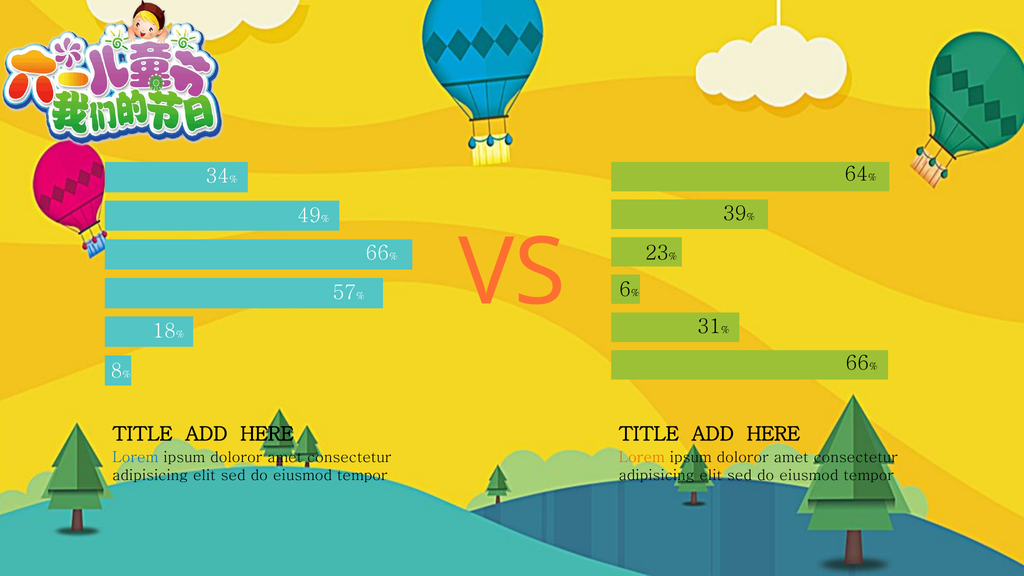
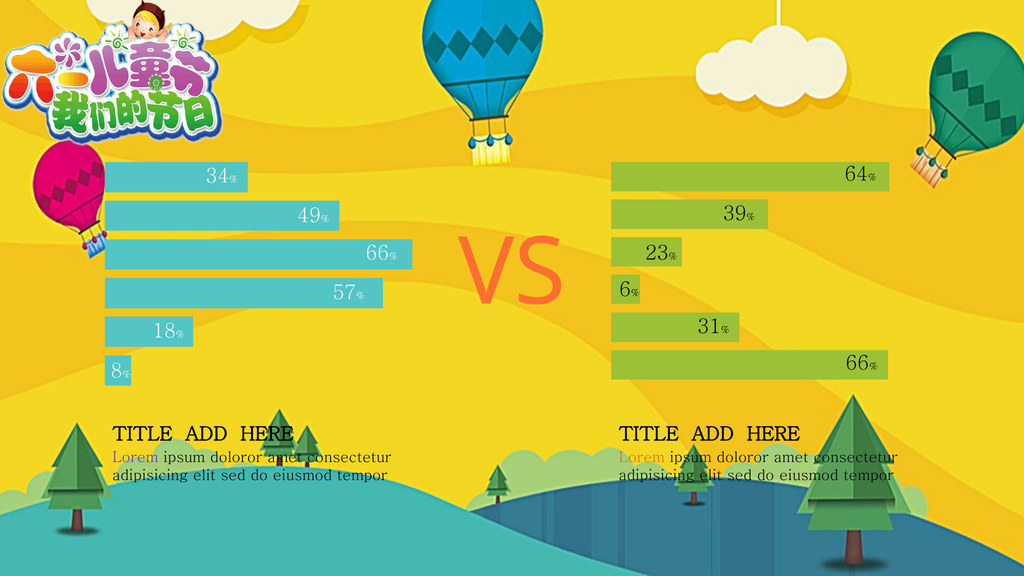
Lorem at (135, 458) colour: blue -> purple
